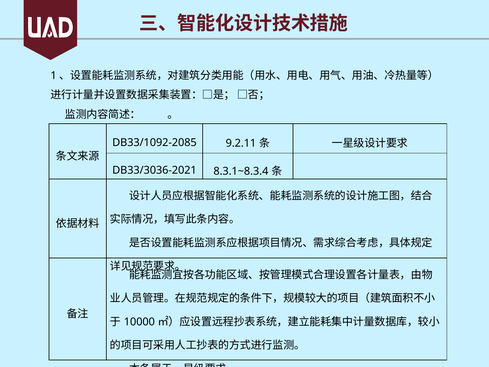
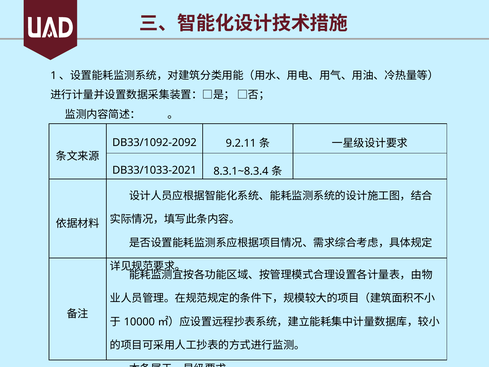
DB33/1092-2085: DB33/1092-2085 -> DB33/1092-2092
DB33/3036-2021: DB33/3036-2021 -> DB33/1033-2021
